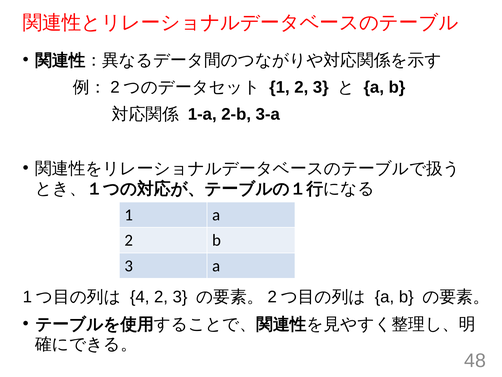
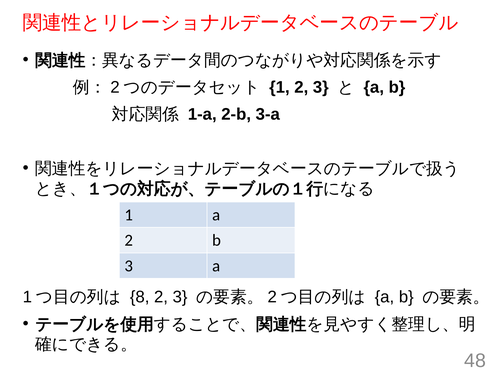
4: 4 -> 8
